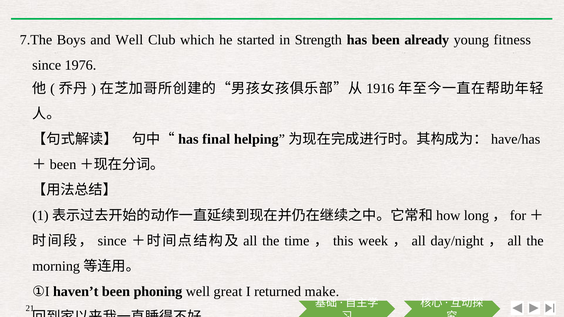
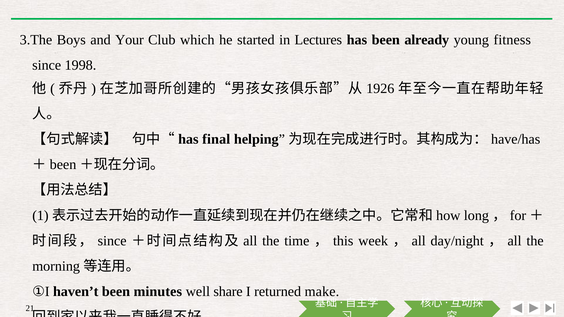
7.The: 7.The -> 3.The
and Well: Well -> Your
Strength: Strength -> Lectures
1976: 1976 -> 1998
1916: 1916 -> 1926
phoning: phoning -> minutes
great: great -> share
